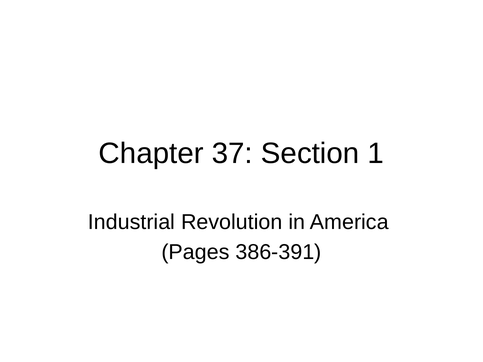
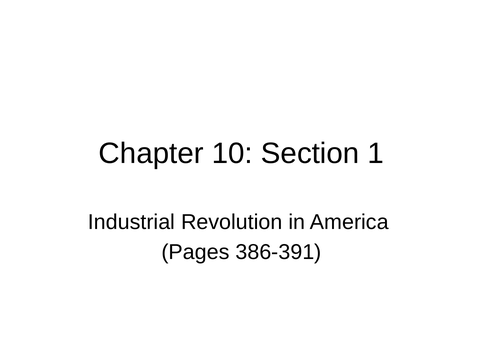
37: 37 -> 10
